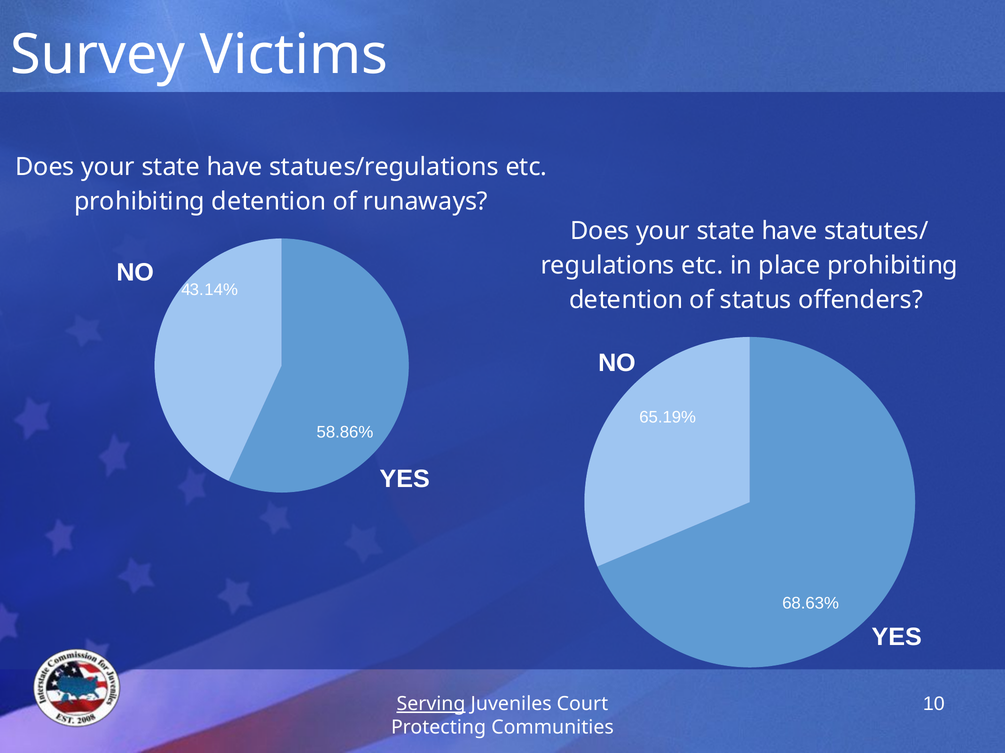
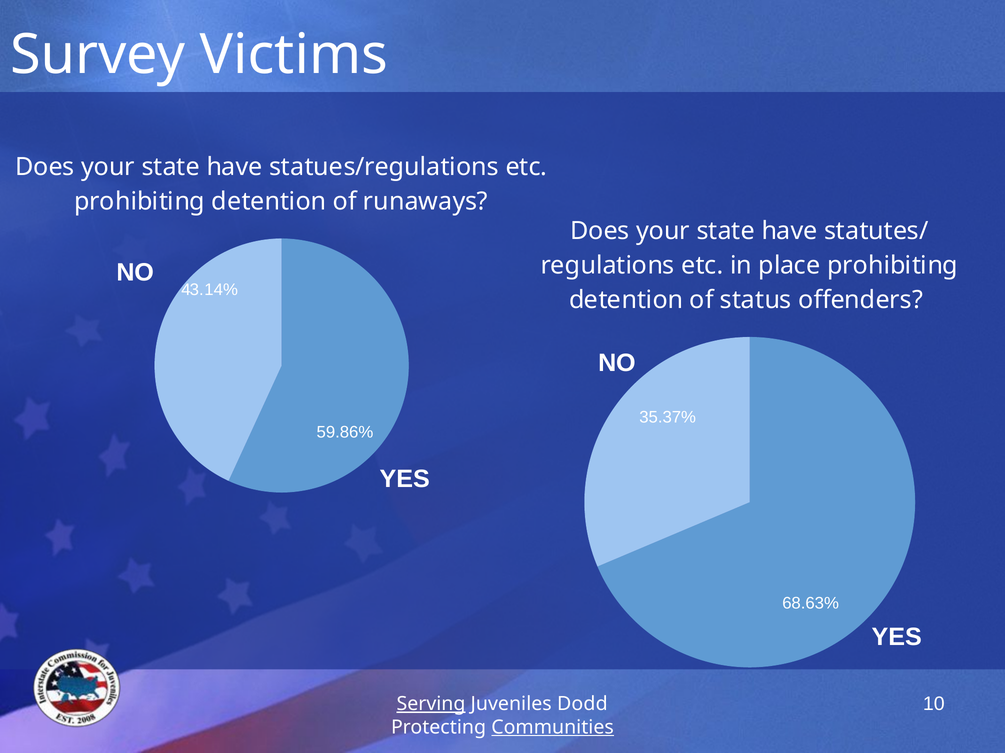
65.19%: 65.19% -> 35.37%
58.86%: 58.86% -> 59.86%
Court: Court -> Dodd
Communities underline: none -> present
